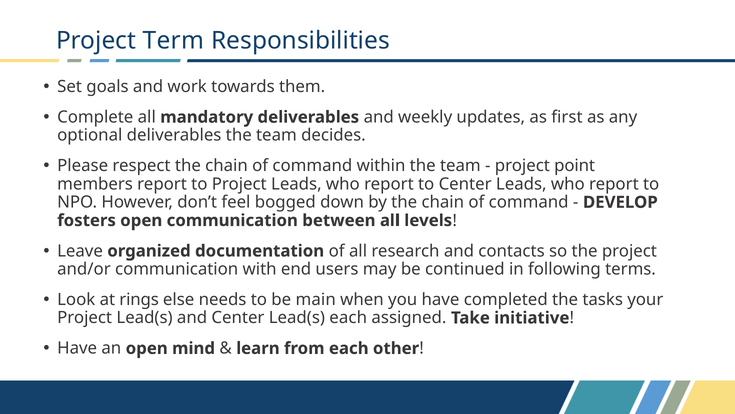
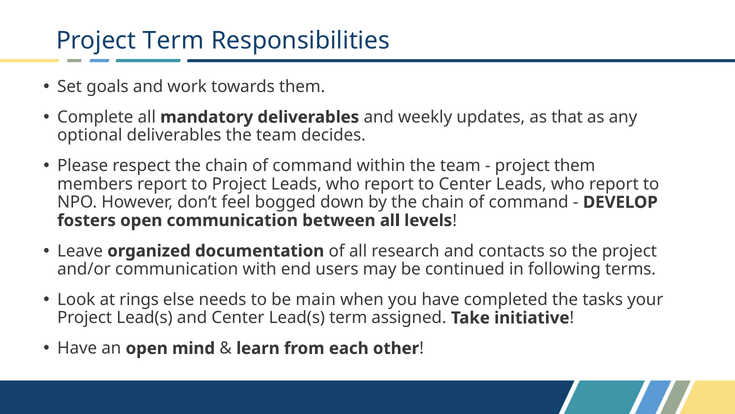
first: first -> that
project point: point -> them
Lead(s each: each -> term
